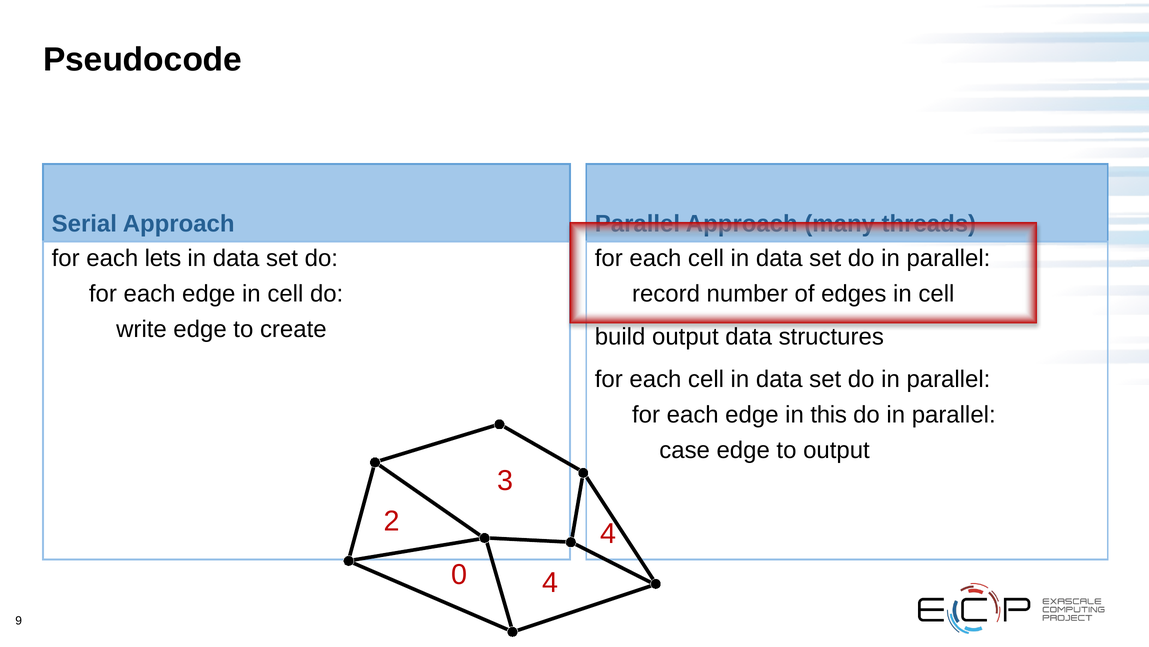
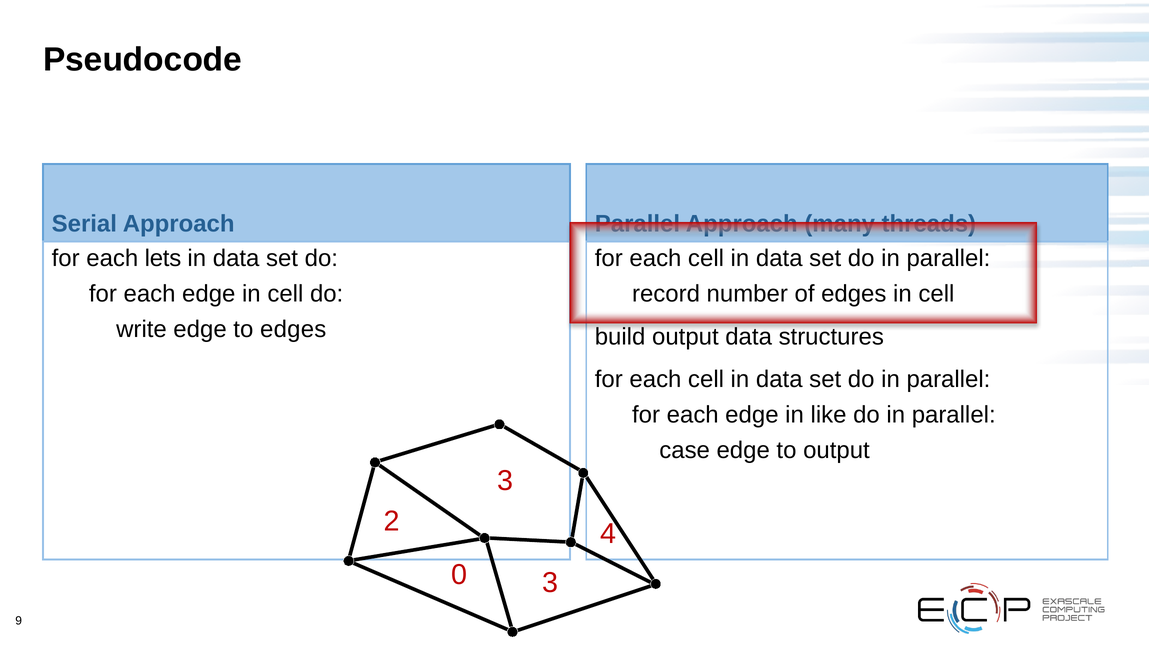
to create: create -> edges
this: this -> like
0 4: 4 -> 3
